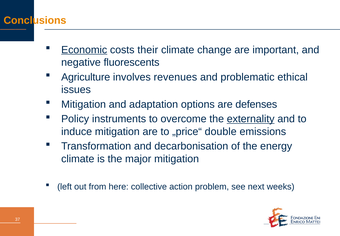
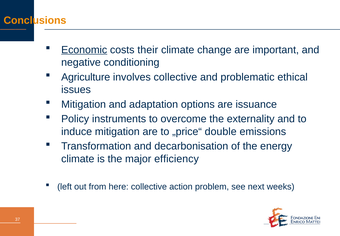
fluorescents: fluorescents -> conditioning
involves revenues: revenues -> collective
defenses: defenses -> issuance
externality underline: present -> none
major mitigation: mitigation -> efficiency
